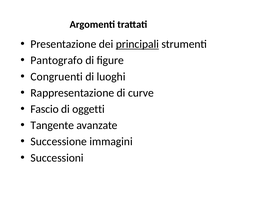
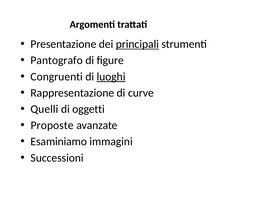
luoghi underline: none -> present
Fascio: Fascio -> Quelli
Tangente: Tangente -> Proposte
Successione: Successione -> Esaminiamo
